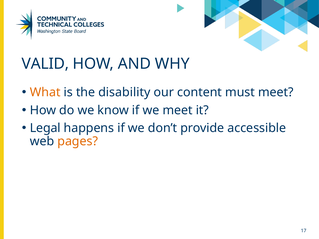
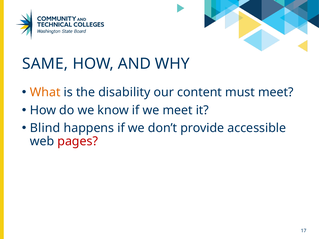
VALID: VALID -> SAME
Legal: Legal -> Blind
pages colour: orange -> red
